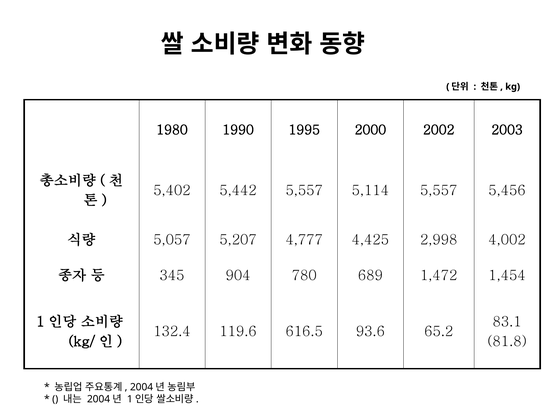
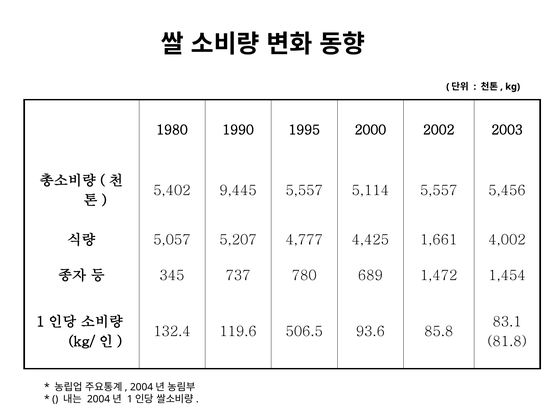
5,442: 5,442 -> 9,445
2,998: 2,998 -> 1,661
904: 904 -> 737
616.5: 616.5 -> 506.5
65.2: 65.2 -> 85.8
